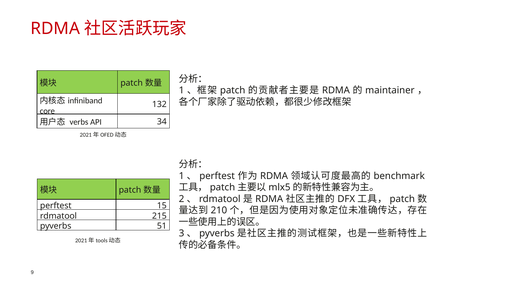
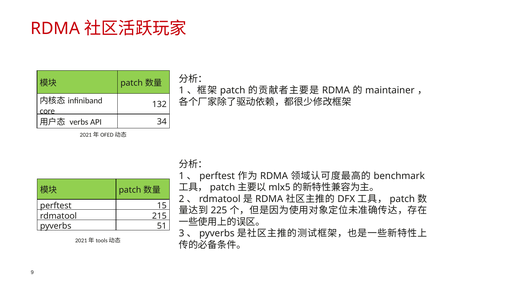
210: 210 -> 225
